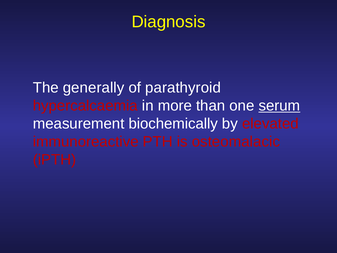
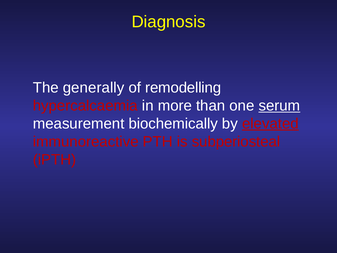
parathyroid: parathyroid -> remodelling
elevated underline: none -> present
osteomalacic: osteomalacic -> subperiosteal
